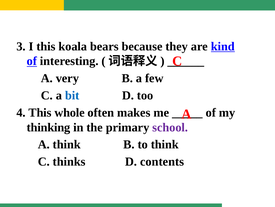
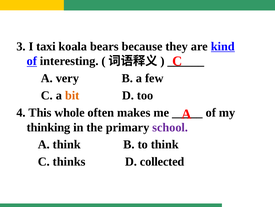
I this: this -> taxi
bit colour: blue -> orange
contents: contents -> collected
